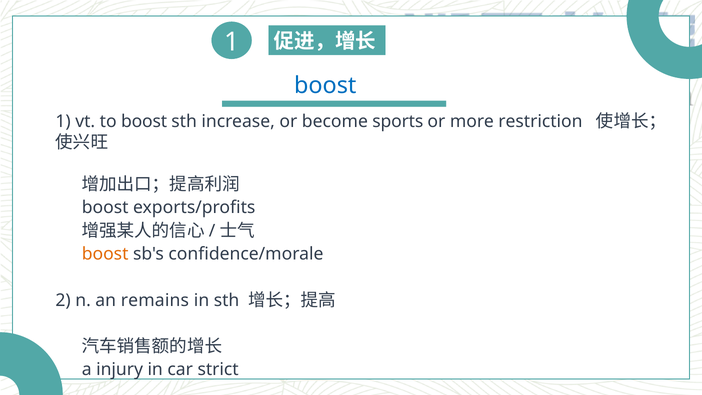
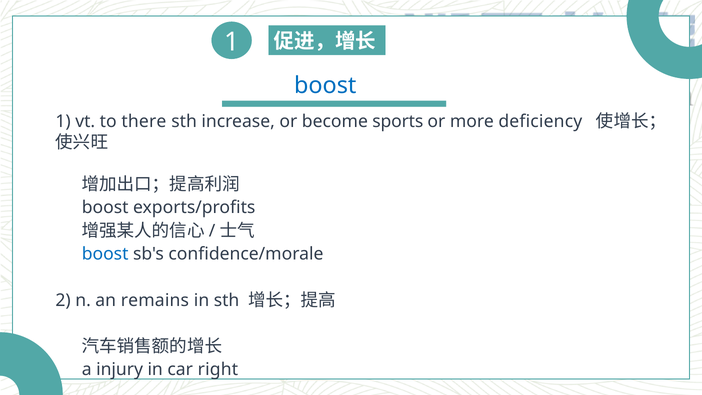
to boost: boost -> there
restriction: restriction -> deficiency
boost at (105, 254) colour: orange -> blue
strict: strict -> right
